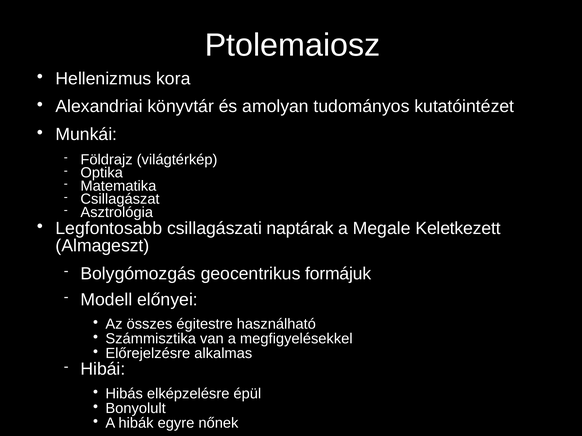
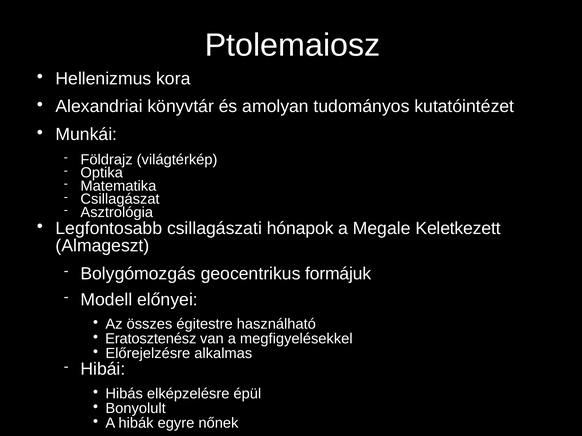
naptárak: naptárak -> hónapok
Számmisztika: Számmisztika -> Eratosztenész
